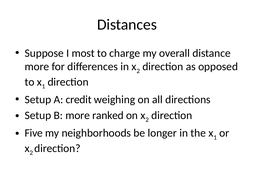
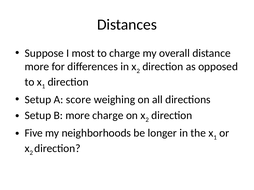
credit: credit -> score
more ranked: ranked -> charge
